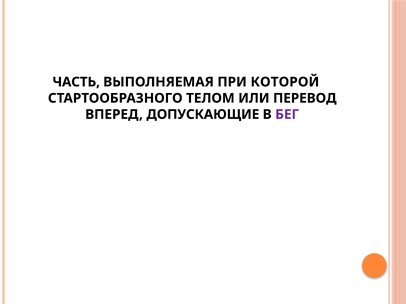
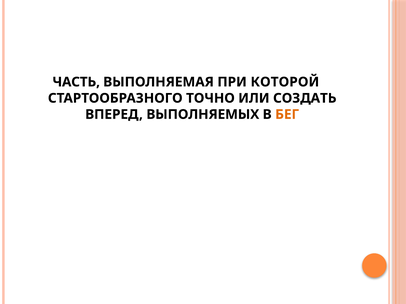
ТЕЛОМ: ТЕЛОМ -> ТОЧНО
ПЕРЕВОД: ПЕРЕВОД -> СОЗДАТЬ
ДОПУСКАЮЩИЕ: ДОПУСКАЮЩИЕ -> ВЫПОЛНЯЕМЫХ
БЕГ colour: purple -> orange
